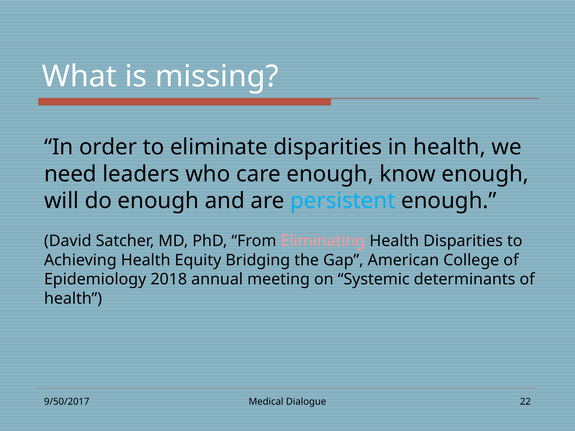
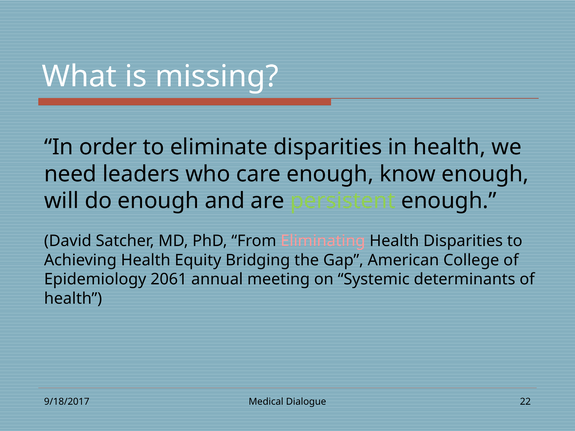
persistent colour: light blue -> light green
2018: 2018 -> 2061
9/50/2017: 9/50/2017 -> 9/18/2017
